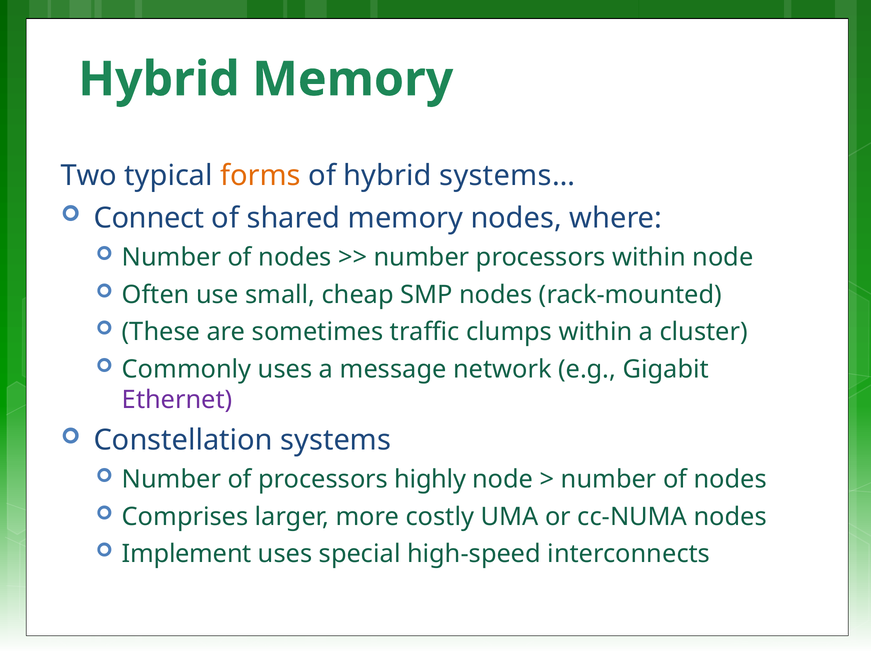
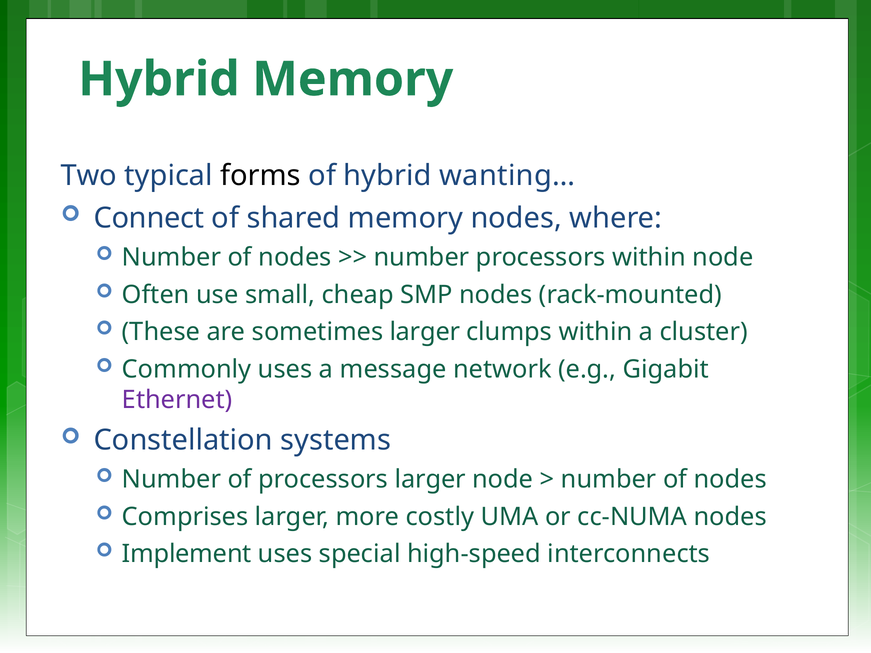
forms colour: orange -> black
systems…: systems… -> wanting…
sometimes traffic: traffic -> larger
processors highly: highly -> larger
